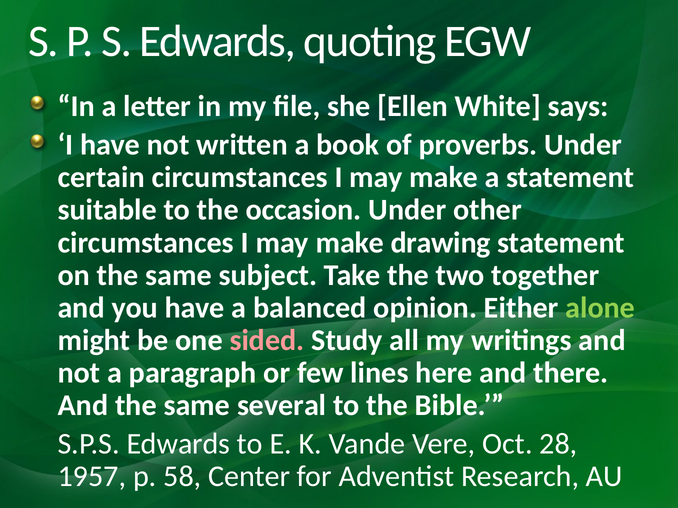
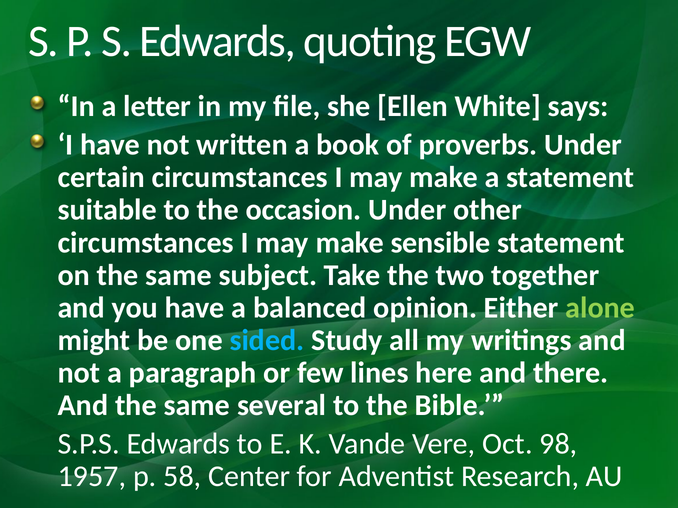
drawing: drawing -> sensible
sided colour: pink -> light blue
28: 28 -> 98
